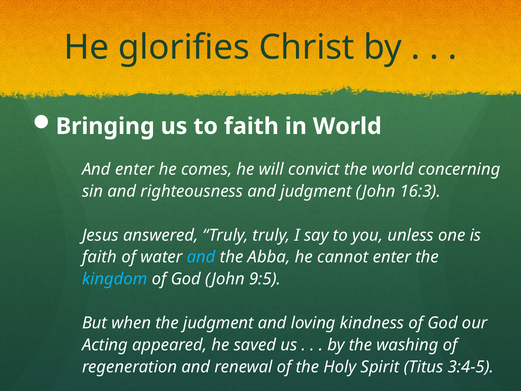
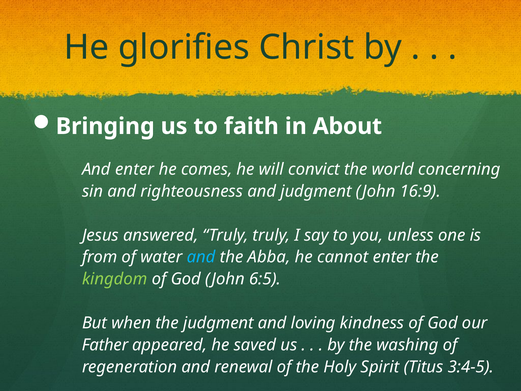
in World: World -> About
16:3: 16:3 -> 16:9
faith at (100, 257): faith -> from
kingdom colour: light blue -> light green
9:5: 9:5 -> 6:5
Acting: Acting -> Father
